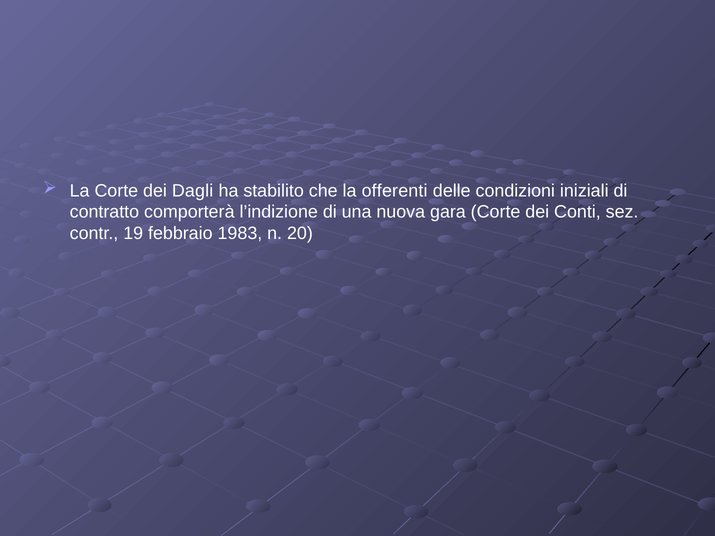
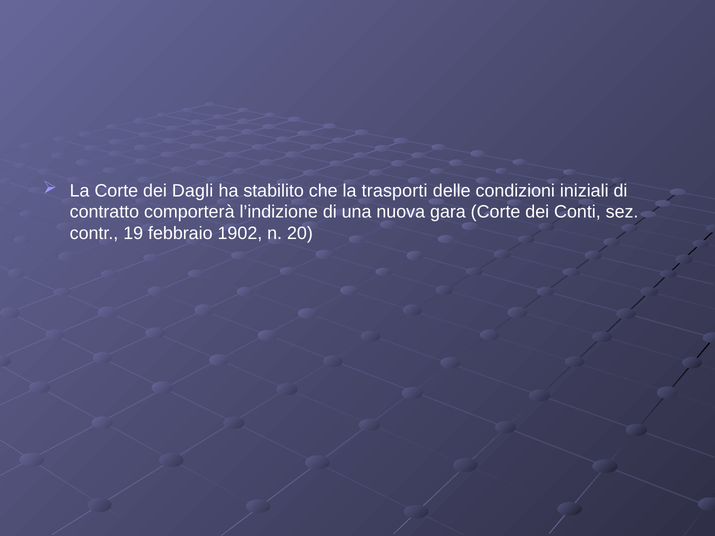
offerenti: offerenti -> trasporti
1983: 1983 -> 1902
